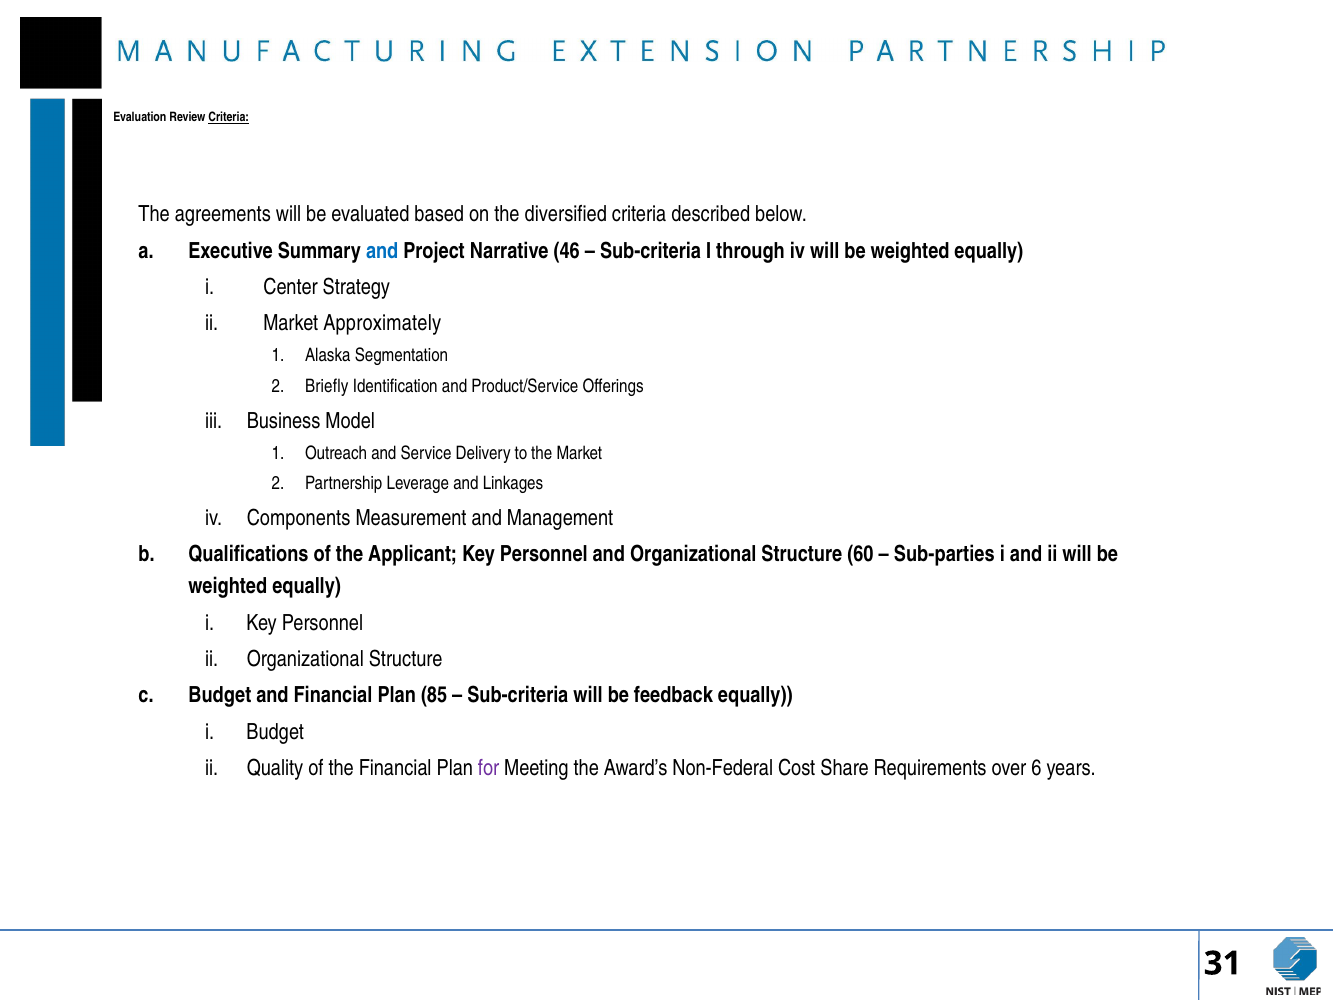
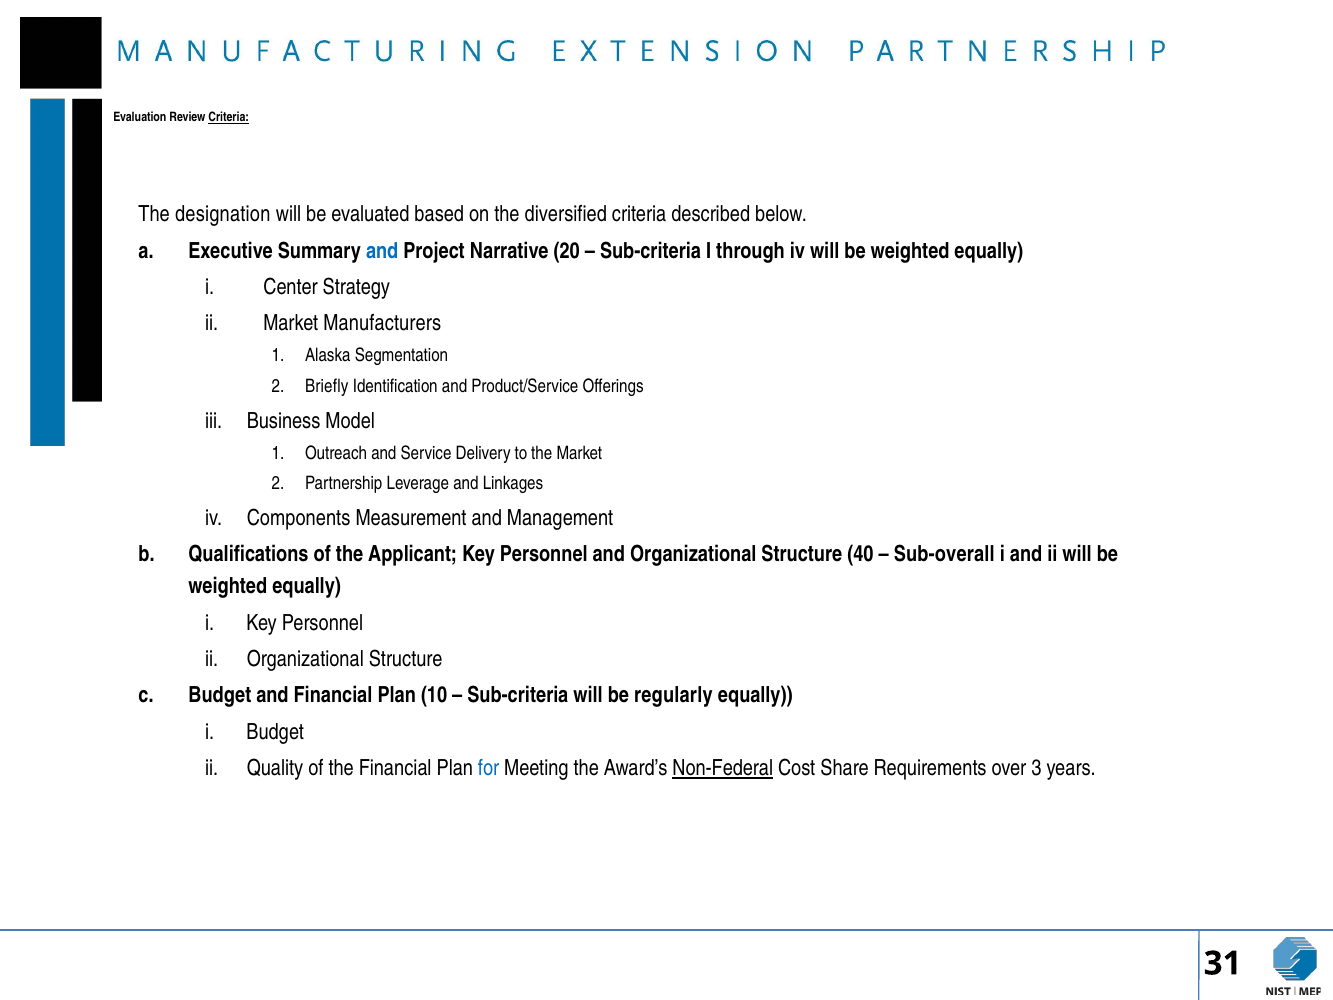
agreements: agreements -> designation
46: 46 -> 20
Approximately: Approximately -> Manufacturers
60: 60 -> 40
Sub-parties: Sub-parties -> Sub-overall
85: 85 -> 10
feedback: feedback -> regularly
for colour: purple -> blue
Non-Federal underline: none -> present
6: 6 -> 3
